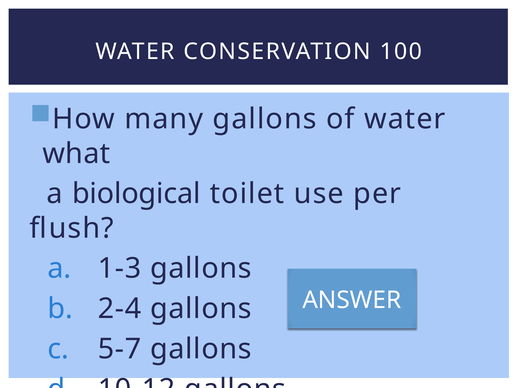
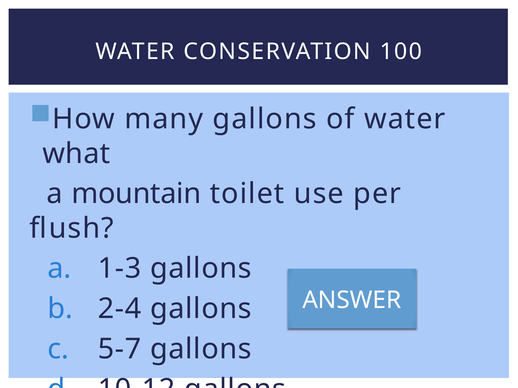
biological: biological -> mountain
